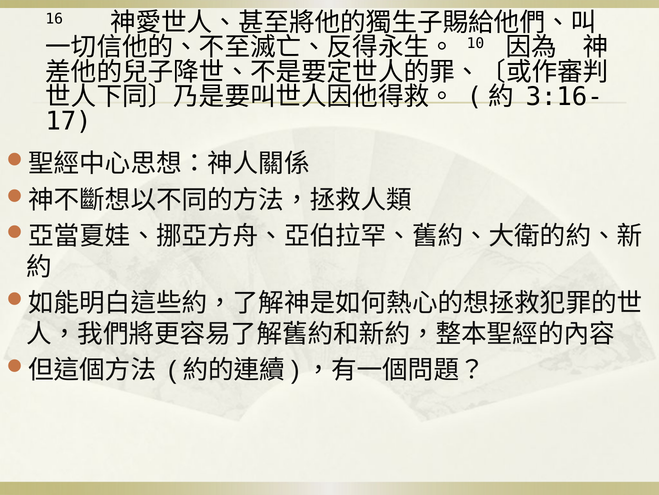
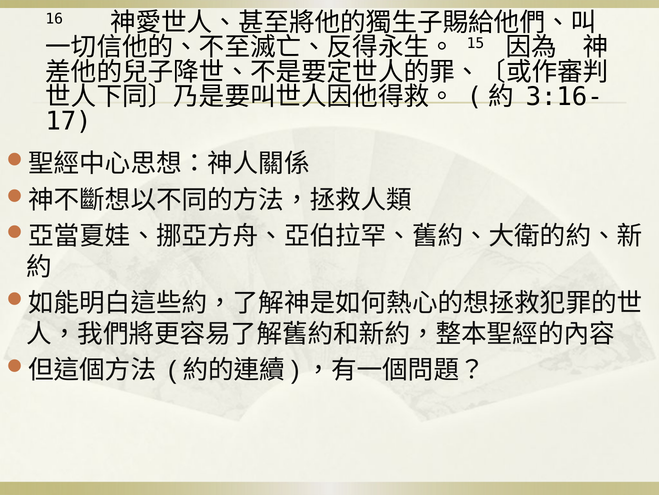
10: 10 -> 15
